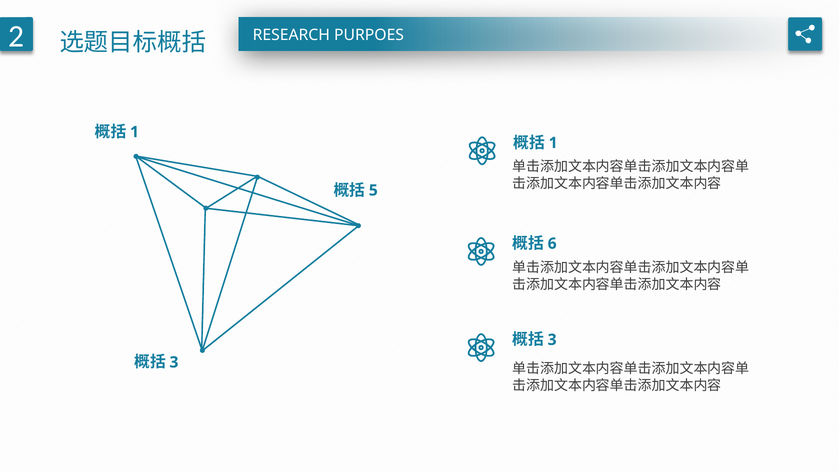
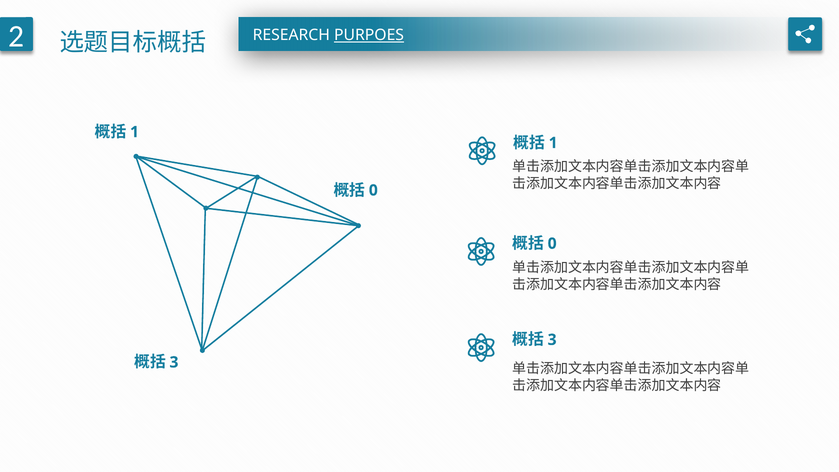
PURPOES underline: none -> present
5 at (373, 190): 5 -> 0
6 at (552, 244): 6 -> 0
